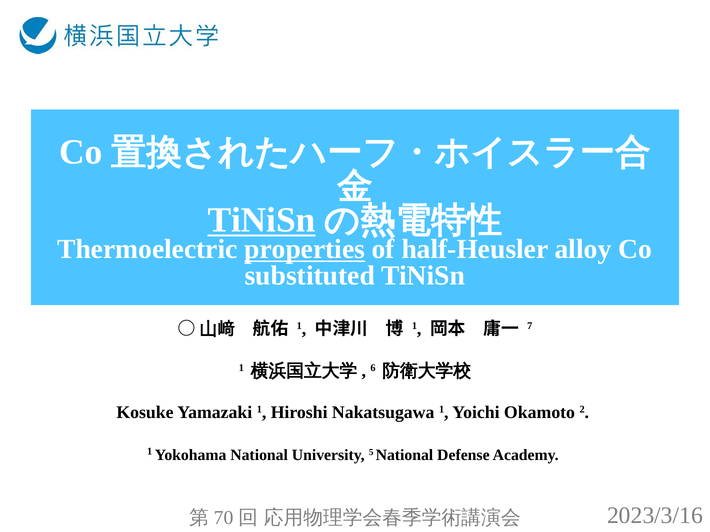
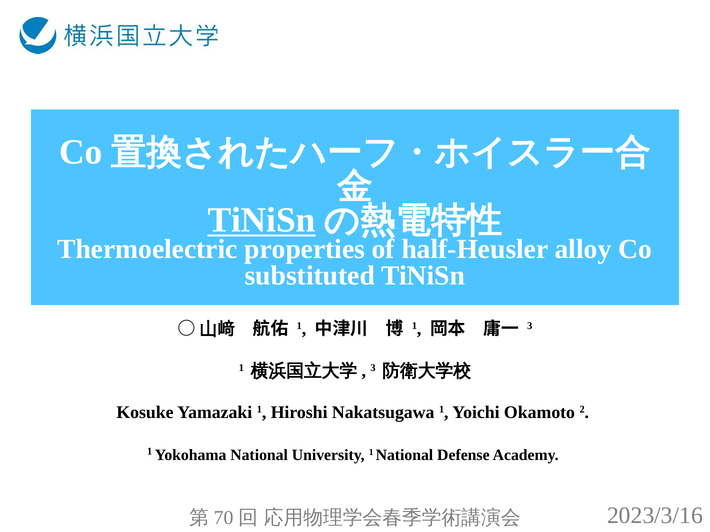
properties underline: present -> none
7 at (530, 326): 7 -> 3
6 at (373, 368): 6 -> 3
University 5: 5 -> 1
